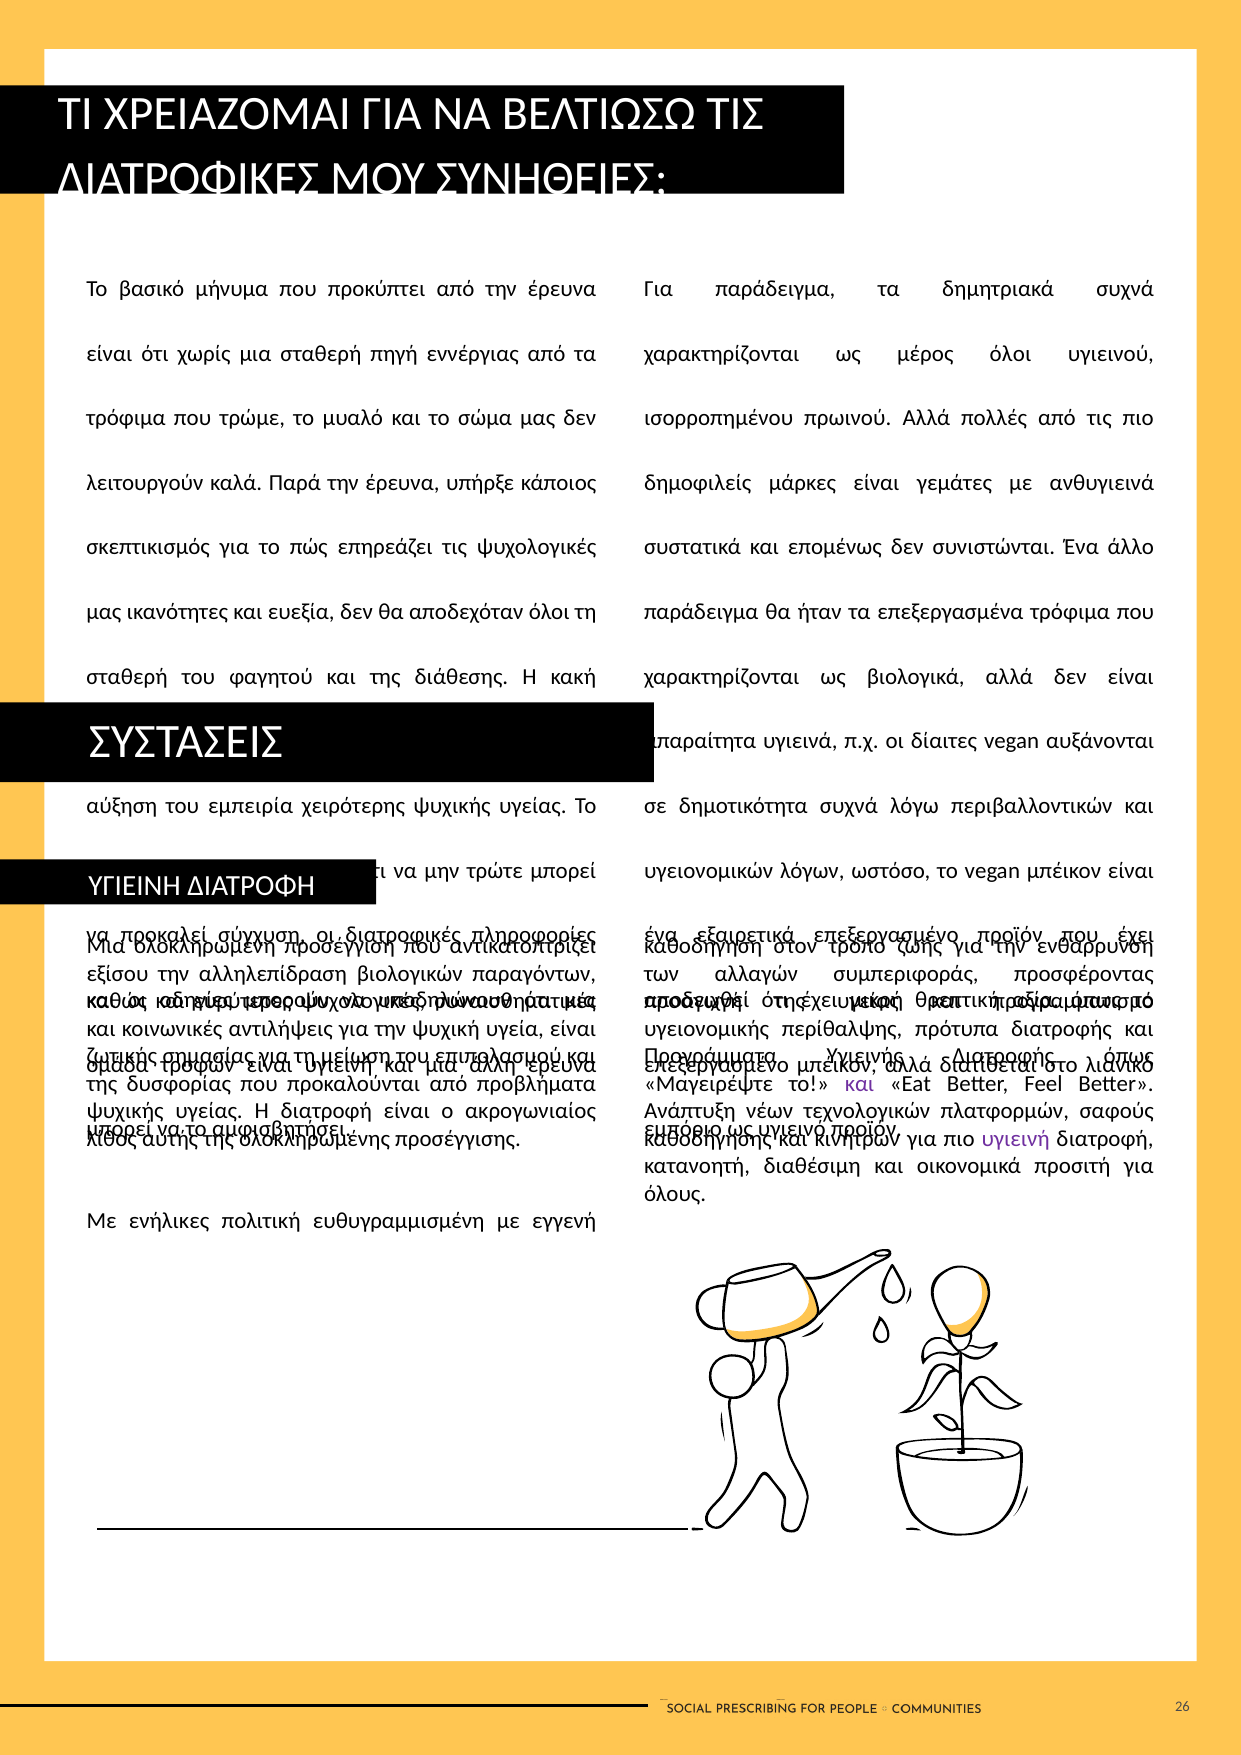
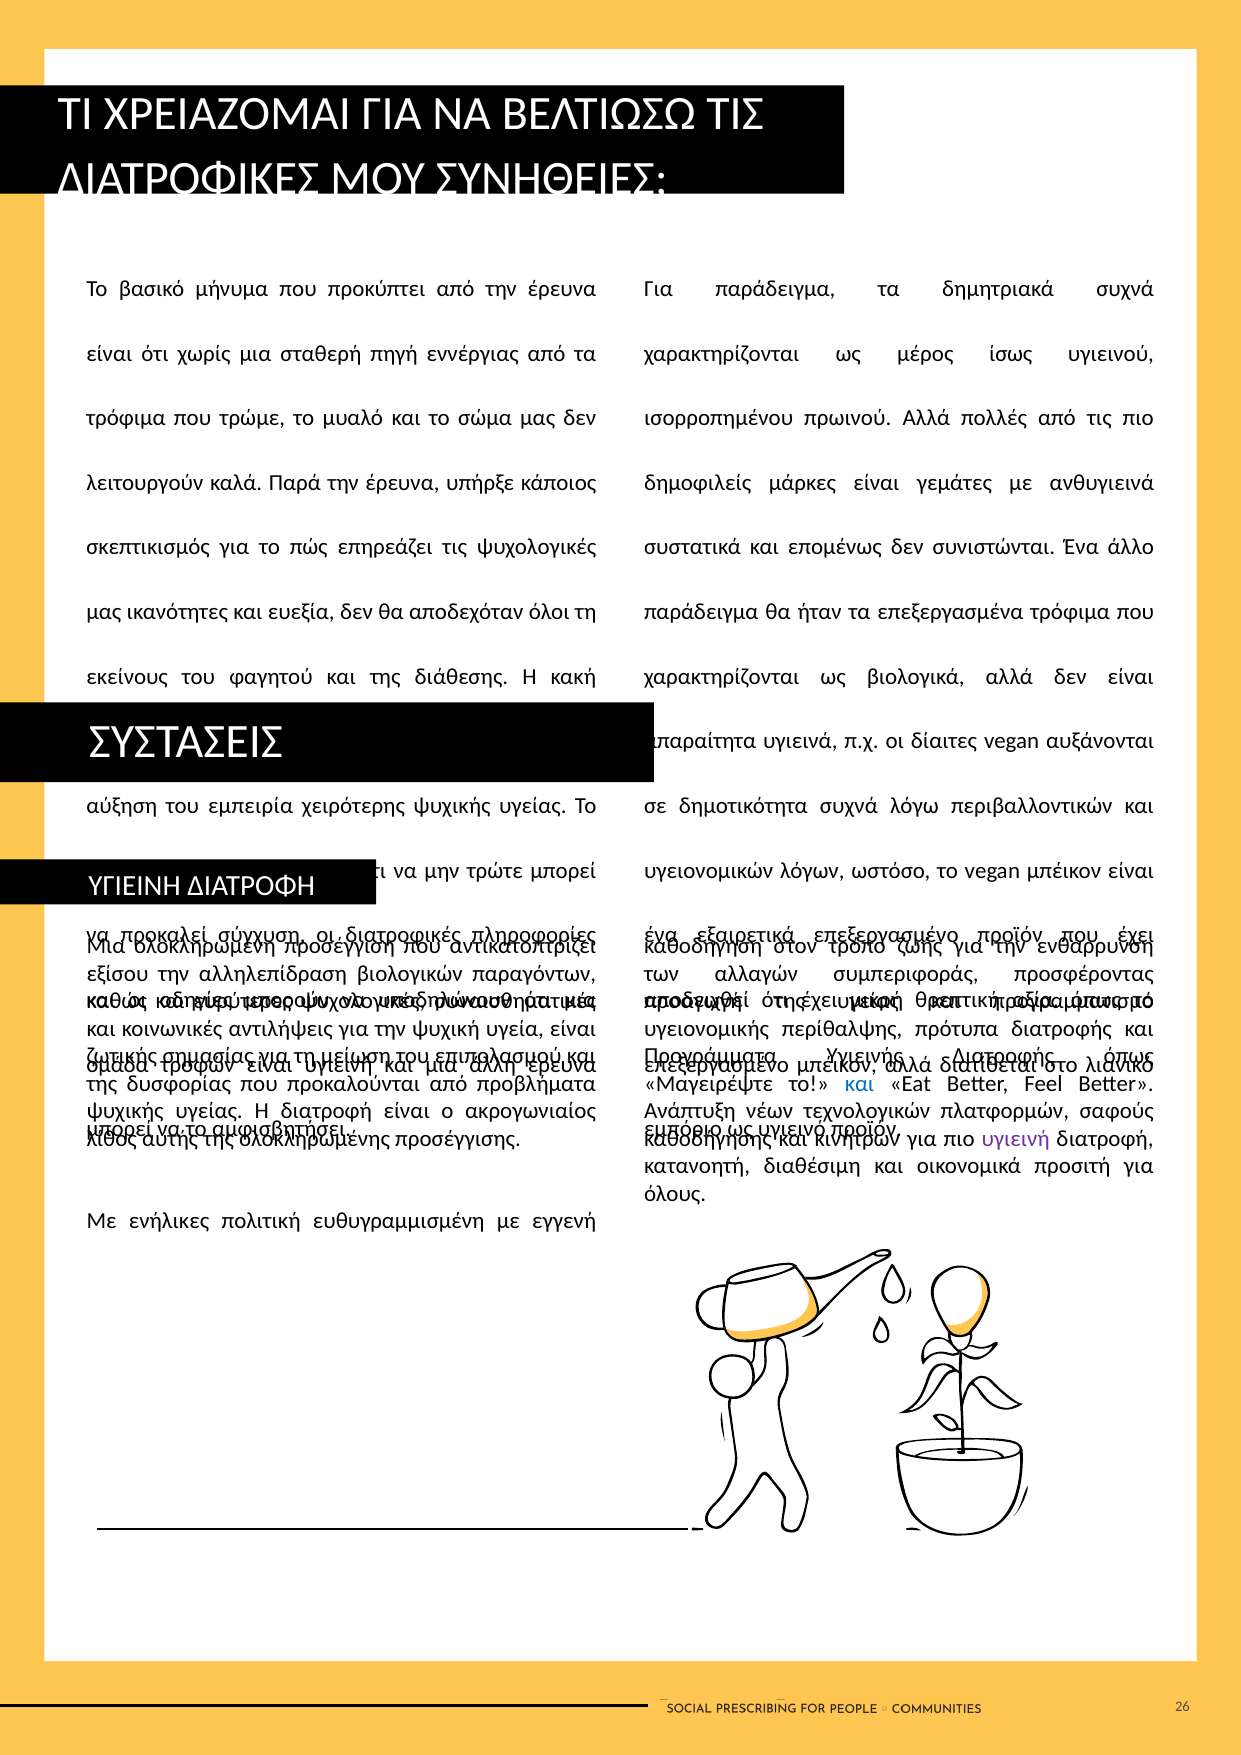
μέρος όλοι: όλοι -> ίσως
σταθερή at (127, 677): σταθερή -> εκείνους
και at (860, 1084) colour: purple -> blue
